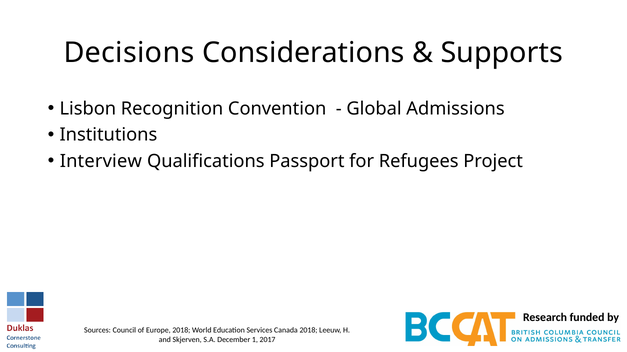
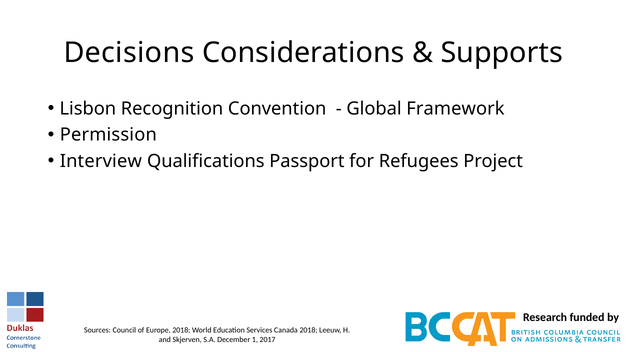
Admissions: Admissions -> Framework
Institutions: Institutions -> Permission
